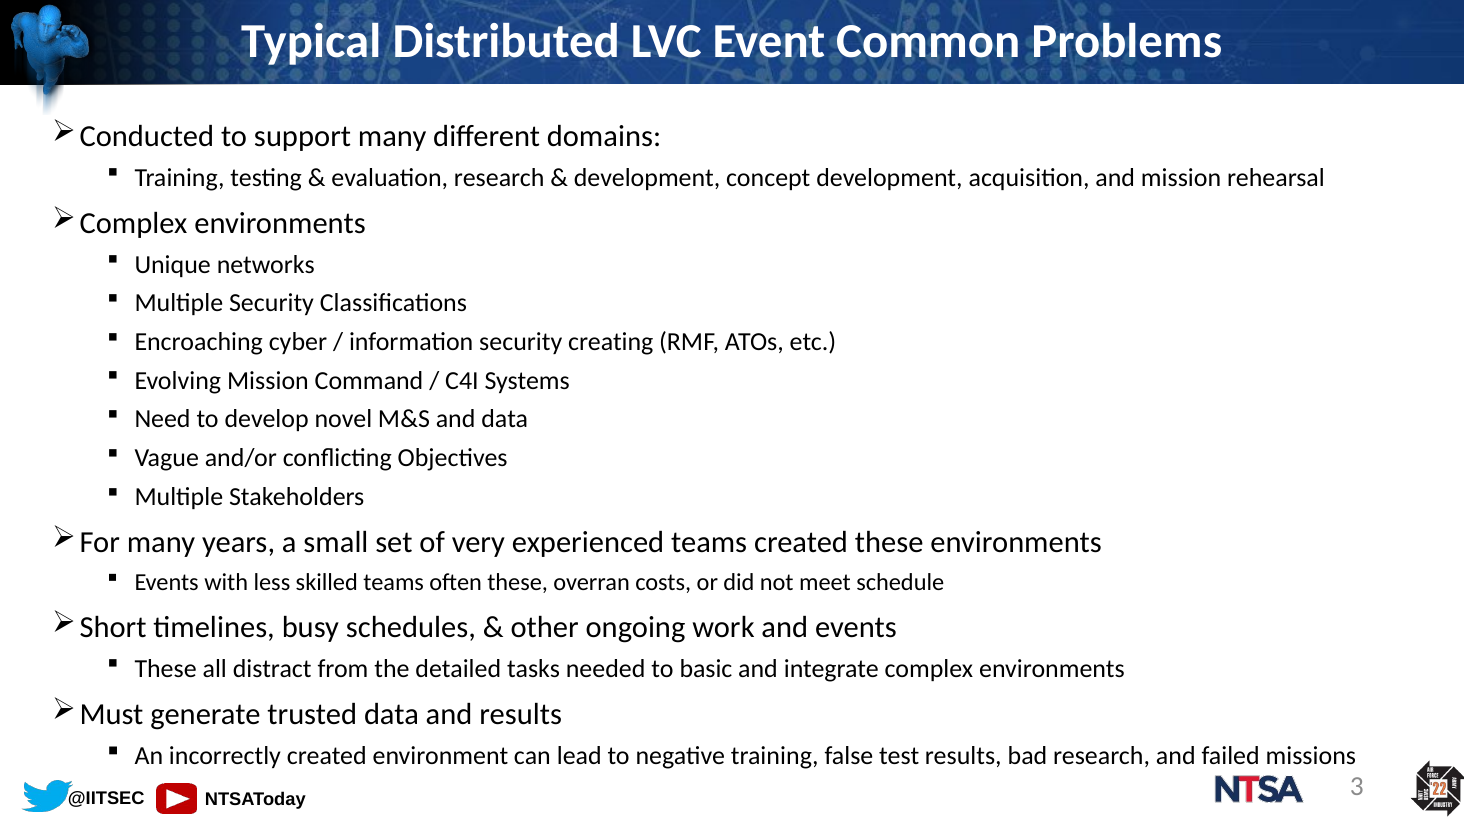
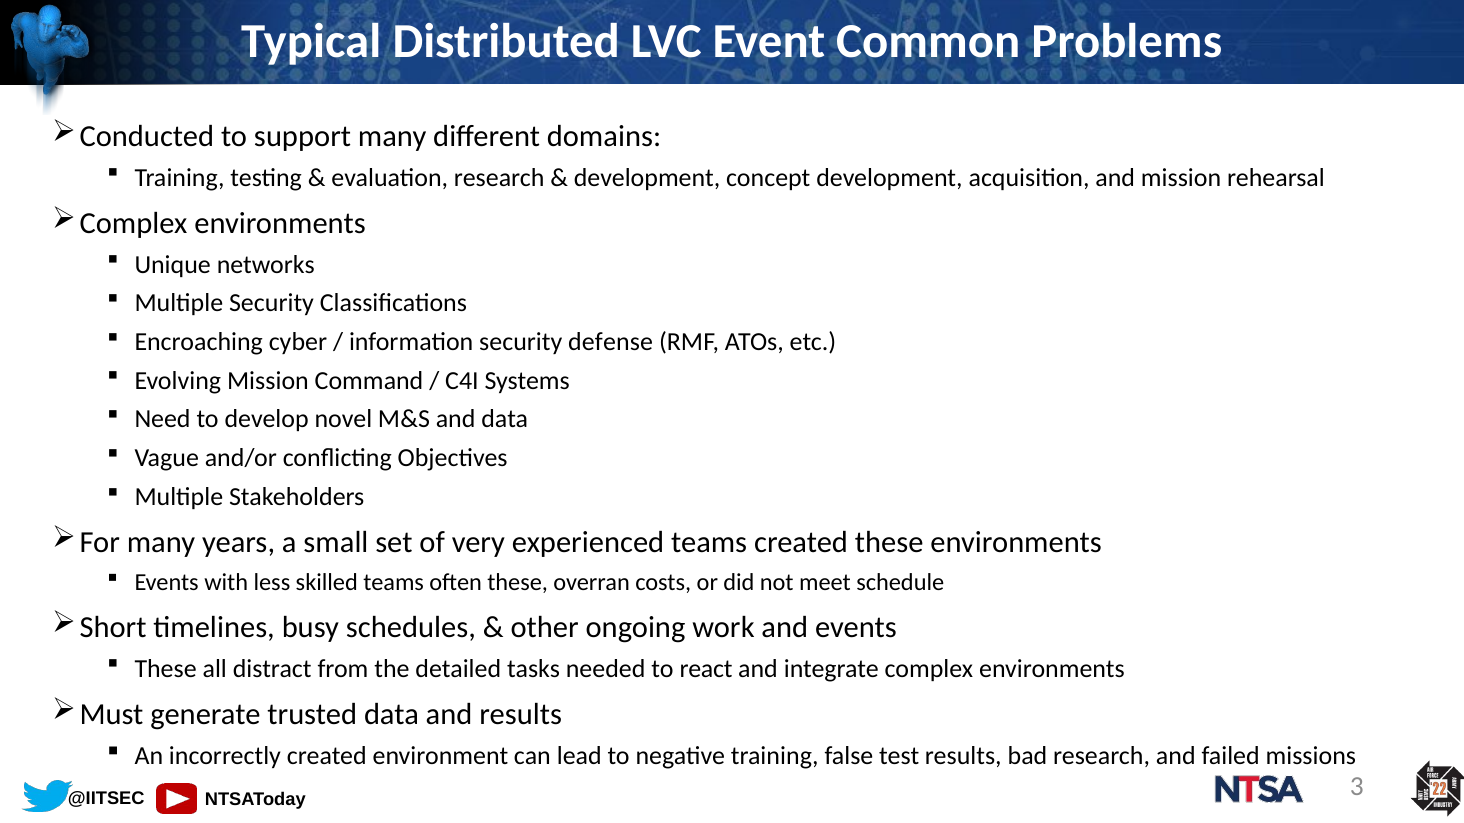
creating: creating -> defense
basic: basic -> react
